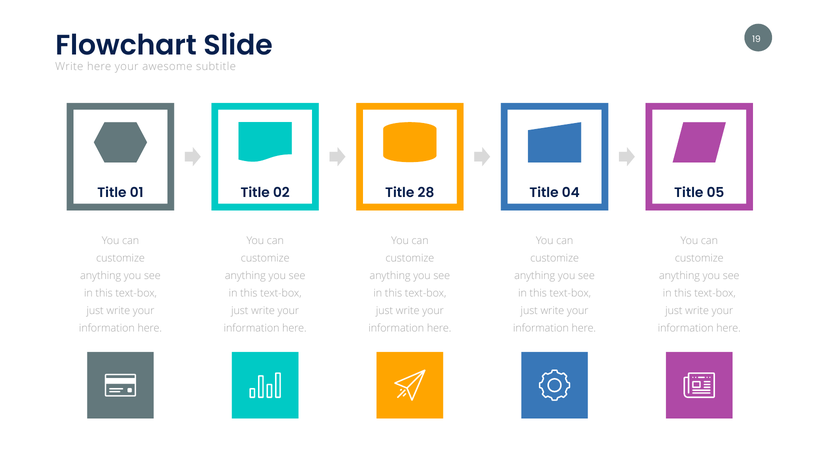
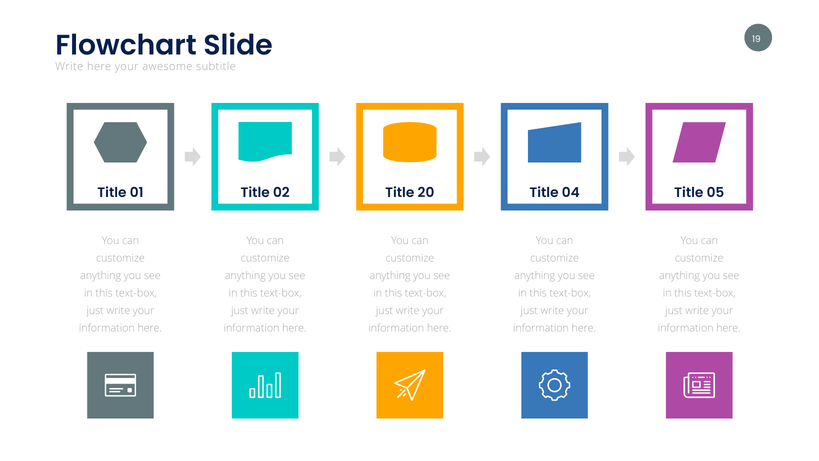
28: 28 -> 20
